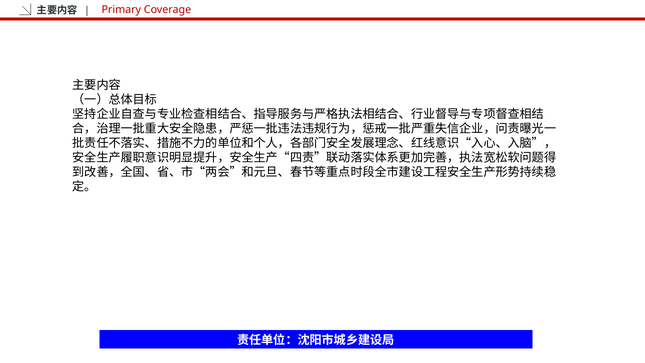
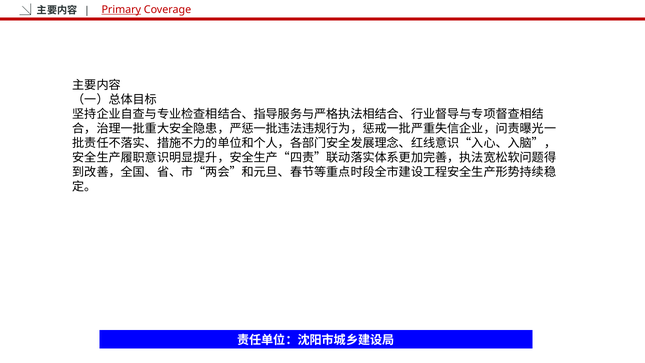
Primary underline: none -> present
